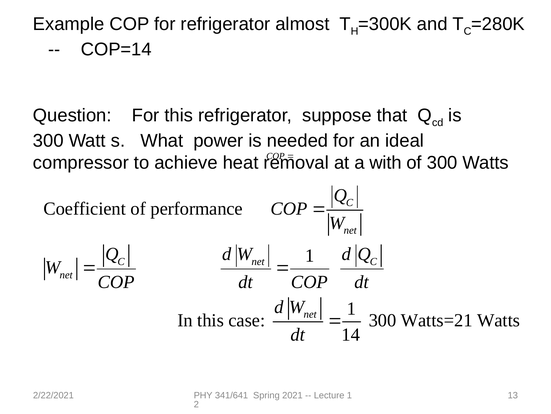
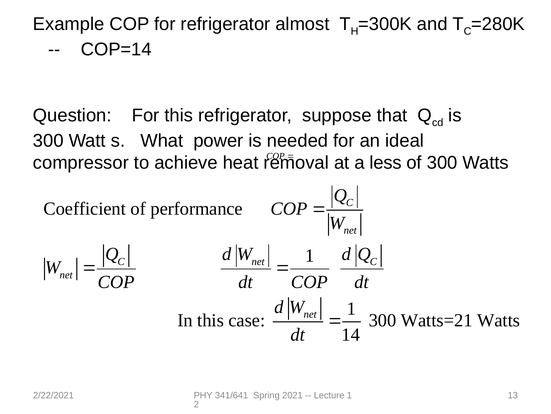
with: with -> less
